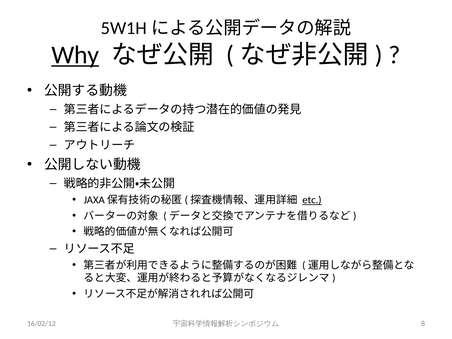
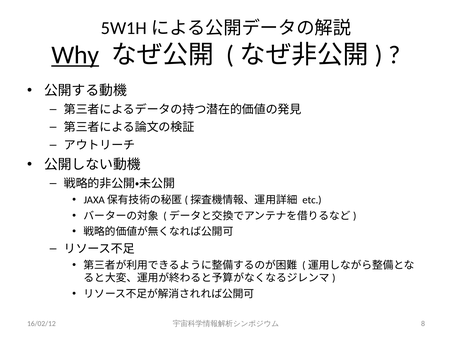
etc underline: present -> none
